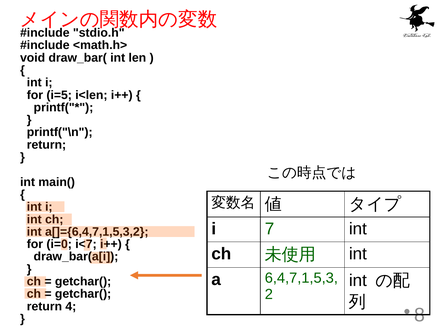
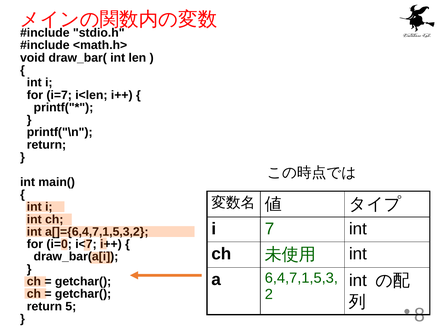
i=5: i=5 -> i=7
4: 4 -> 5
